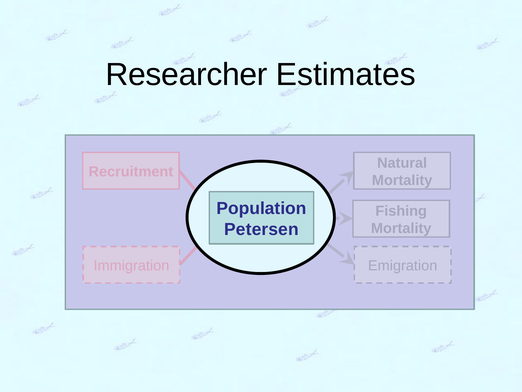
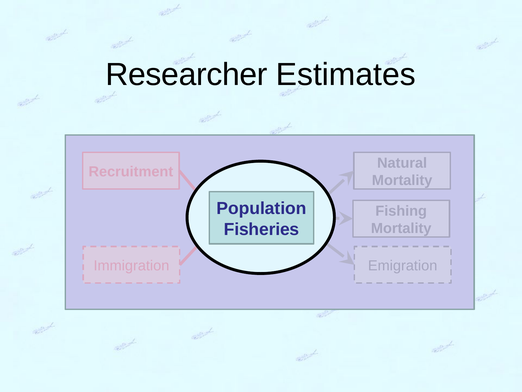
Petersen: Petersen -> Fisheries
